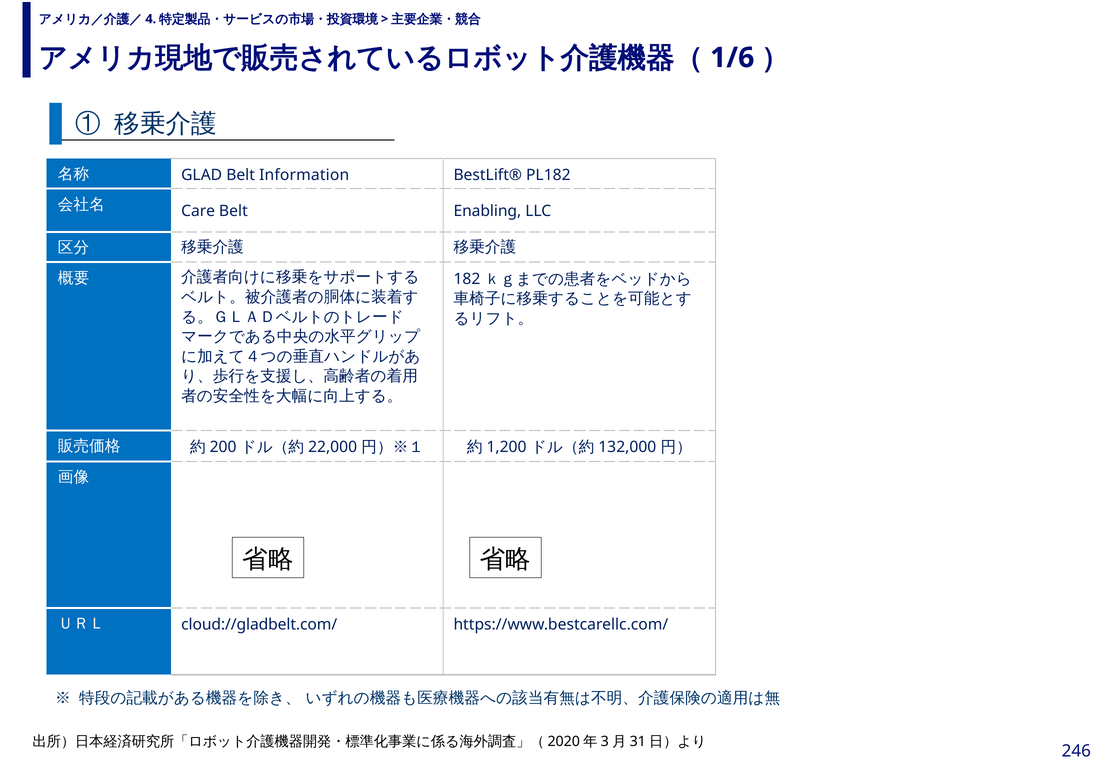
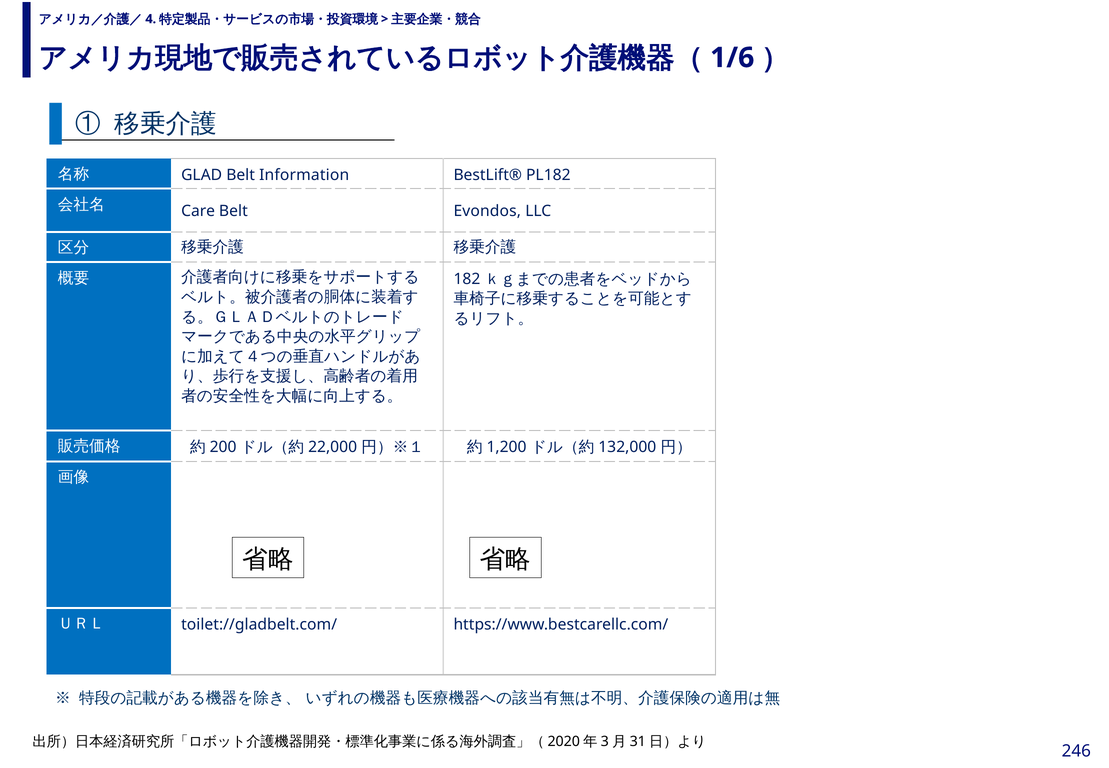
Enabling: Enabling -> Evondos
cloud://gladbelt.com/: cloud://gladbelt.com/ -> toilet://gladbelt.com/
